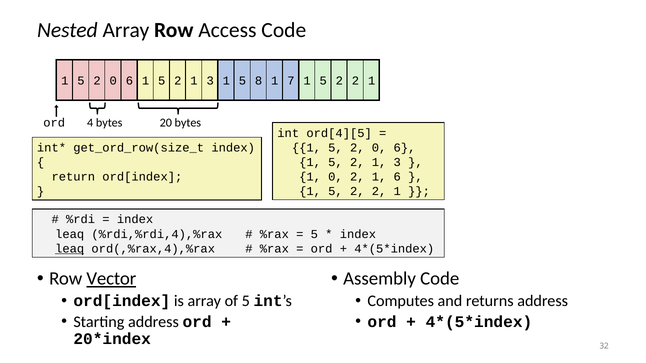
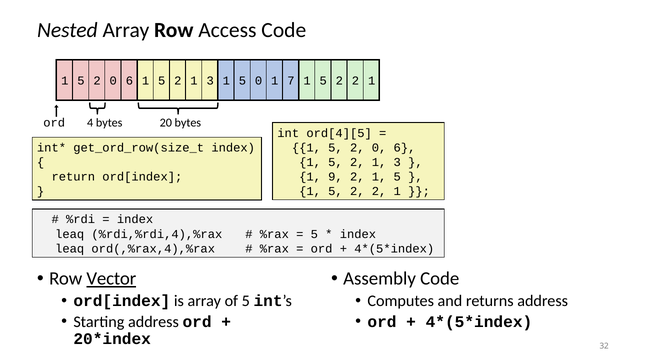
5 8: 8 -> 0
1 0: 0 -> 9
2 1 6: 6 -> 5
leaq at (70, 249) underline: present -> none
